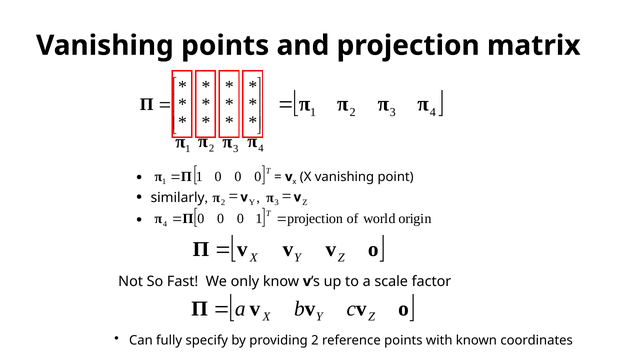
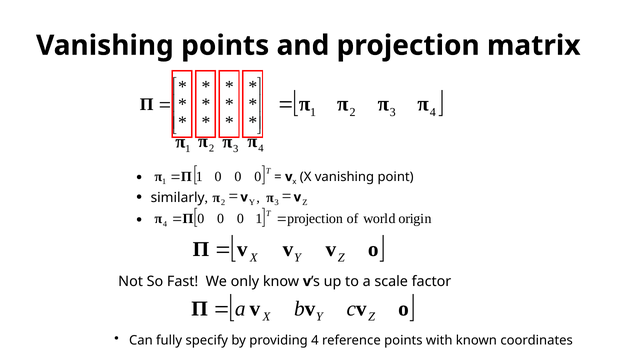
providing 2: 2 -> 4
